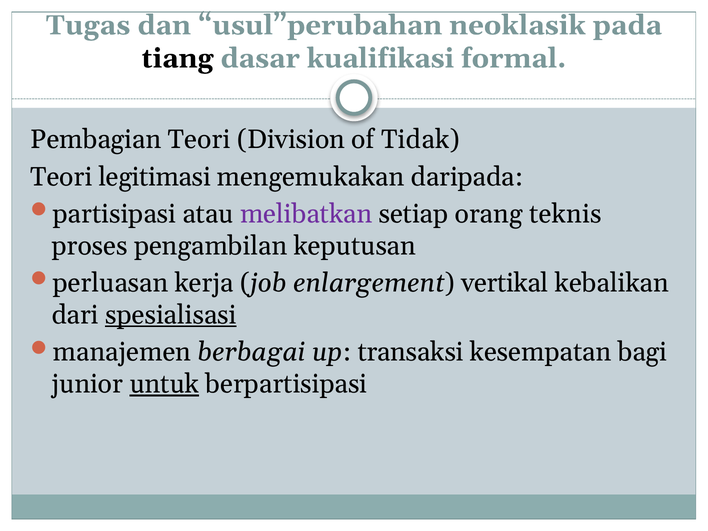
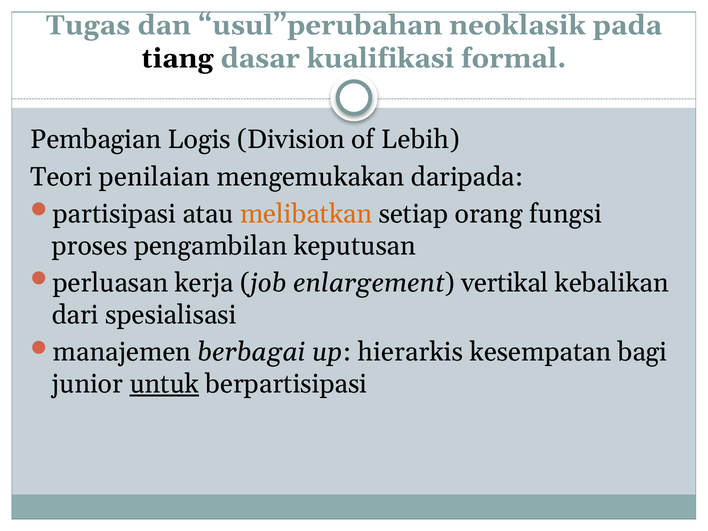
Pembagian Teori: Teori -> Logis
Tidak: Tidak -> Lebih
legitimasi: legitimasi -> penilaian
melibatkan colour: purple -> orange
teknis: teknis -> fungsi
spesialisasi underline: present -> none
transaksi: transaksi -> hierarkis
